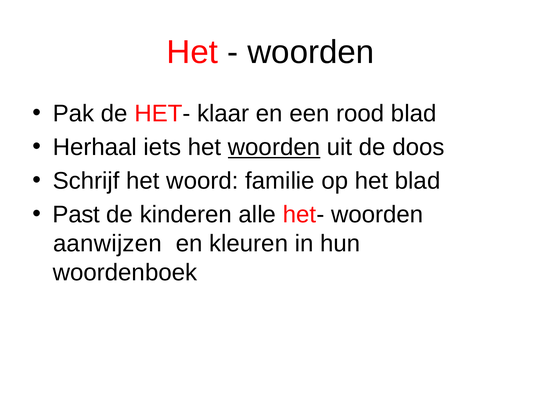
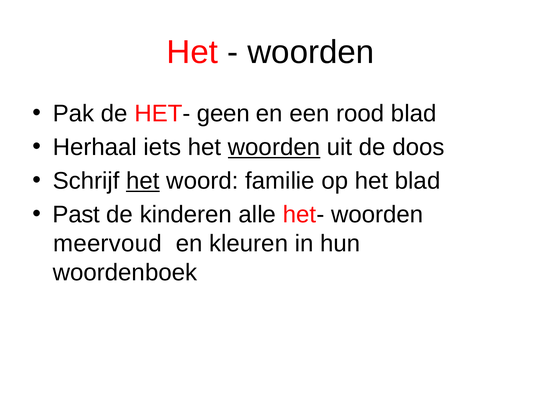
klaar: klaar -> geen
het at (143, 181) underline: none -> present
aanwijzen: aanwijzen -> meervoud
